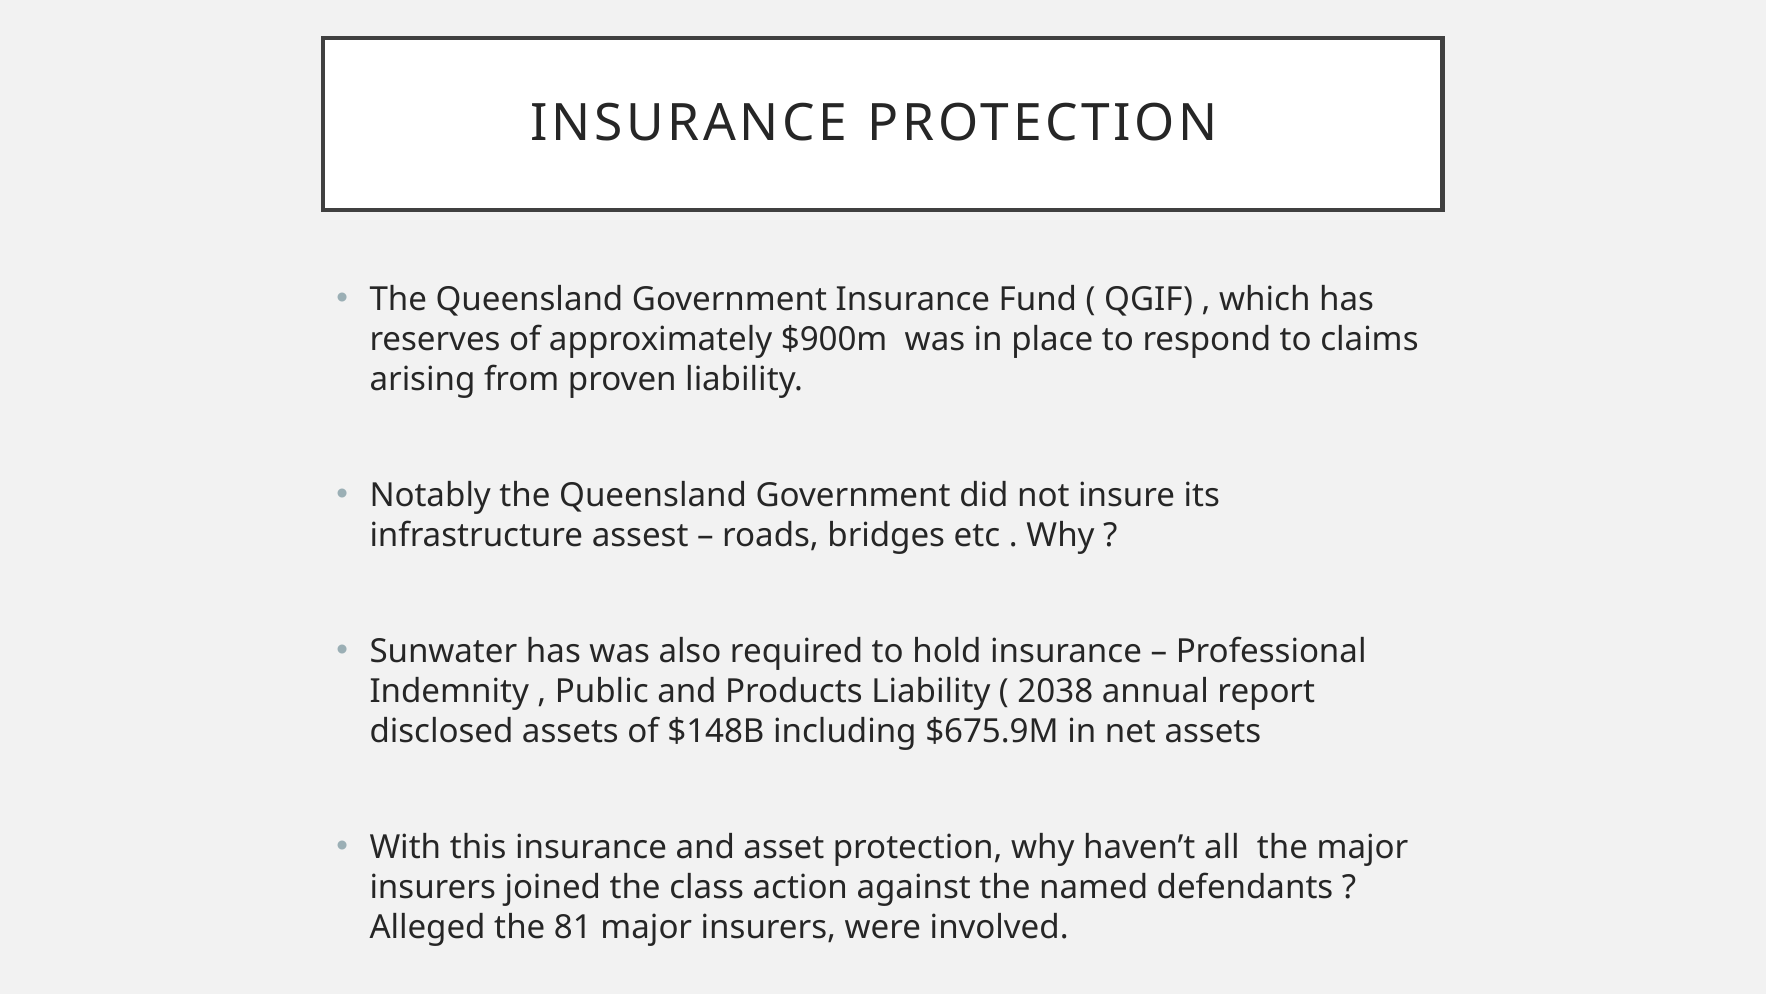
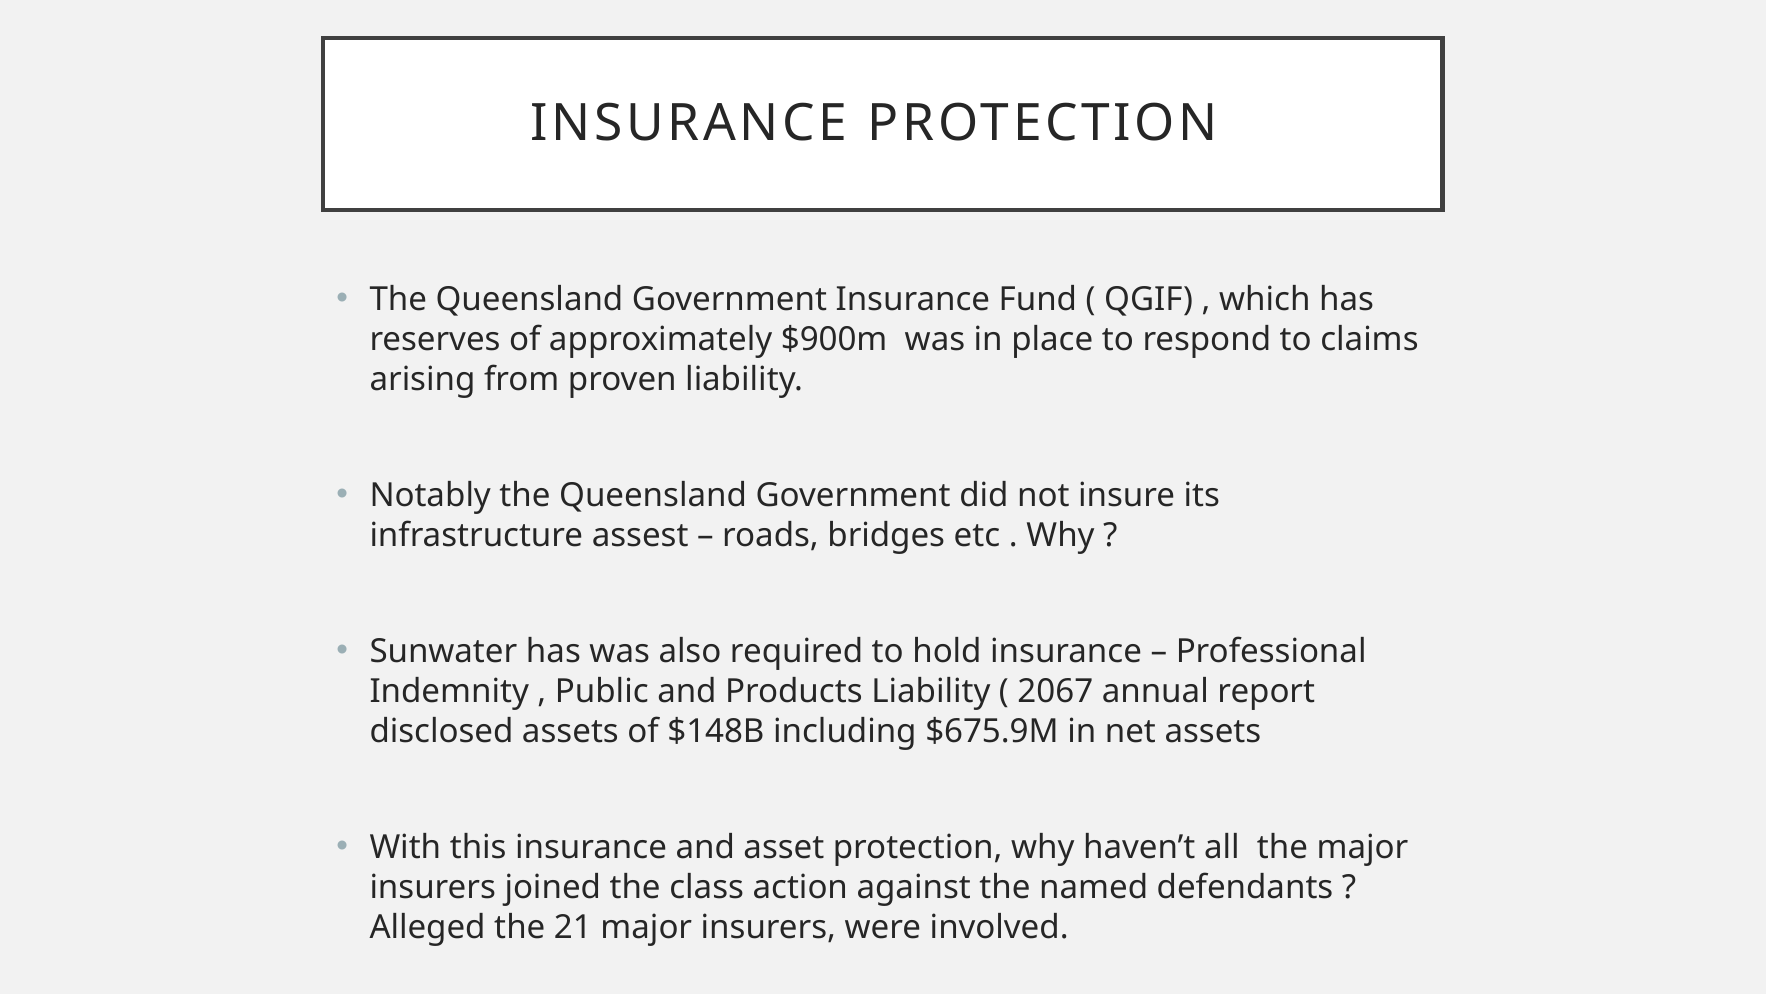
2038: 2038 -> 2067
81: 81 -> 21
